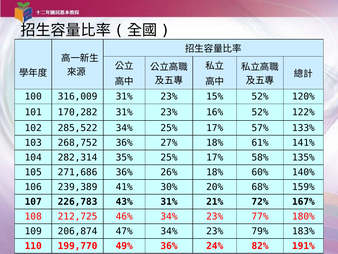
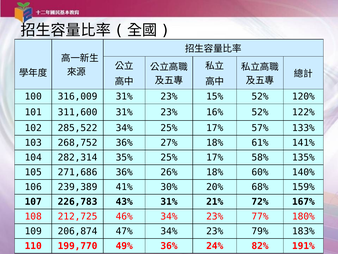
170,282: 170,282 -> 311,600
